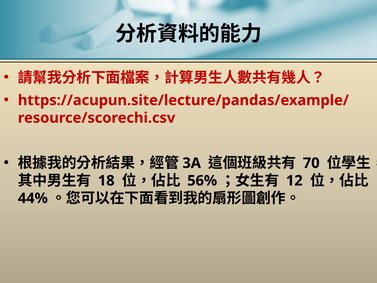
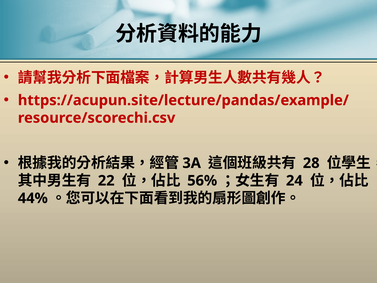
70: 70 -> 28
18: 18 -> 22
12: 12 -> 24
